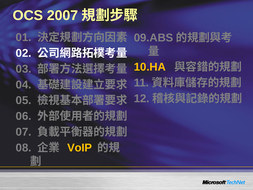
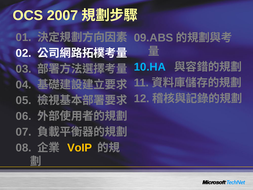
10.HA colour: yellow -> light blue
